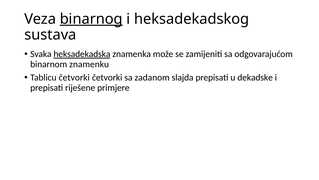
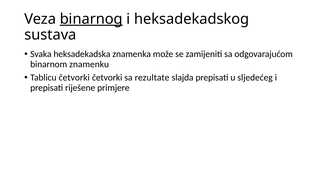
heksadekadska underline: present -> none
zadanom: zadanom -> rezultate
dekadske: dekadske -> sljedećeg
